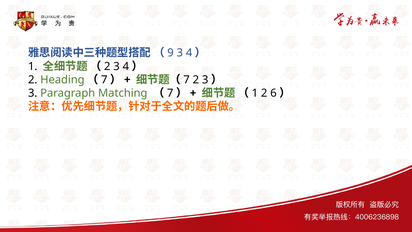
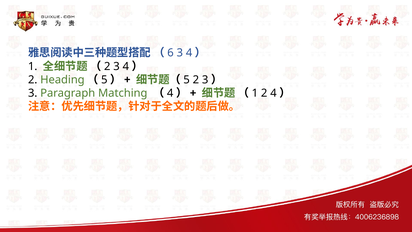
9: 9 -> 6
7 at (104, 80): 7 -> 5
7 at (187, 80): 7 -> 5
7 at (170, 93): 7 -> 4
2 6: 6 -> 4
